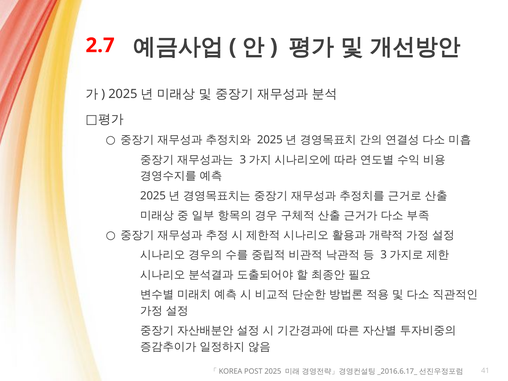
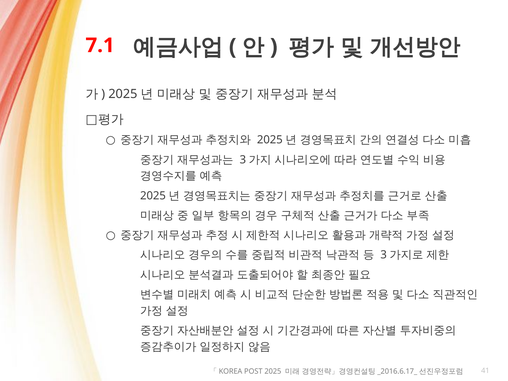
2.7: 2.7 -> 7.1
